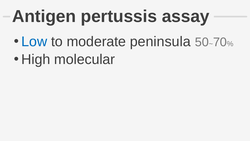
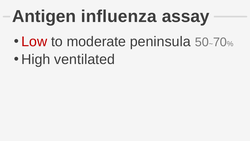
pertussis: pertussis -> influenza
Low colour: blue -> red
molecular: molecular -> ventilated
